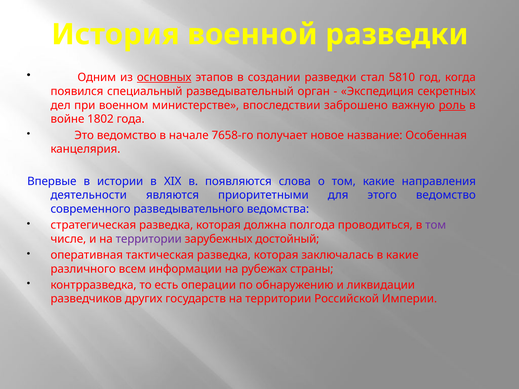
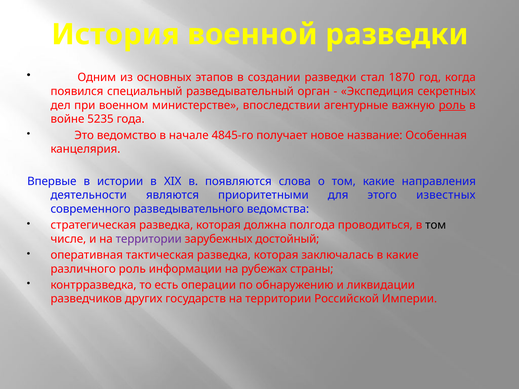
основных underline: present -> none
5810: 5810 -> 1870
заброшено: заброшено -> агентурные
1802: 1802 -> 5235
7658-го: 7658-го -> 4845-го
этого ведомство: ведомство -> известных
том at (436, 225) colour: purple -> black
различного всем: всем -> роль
